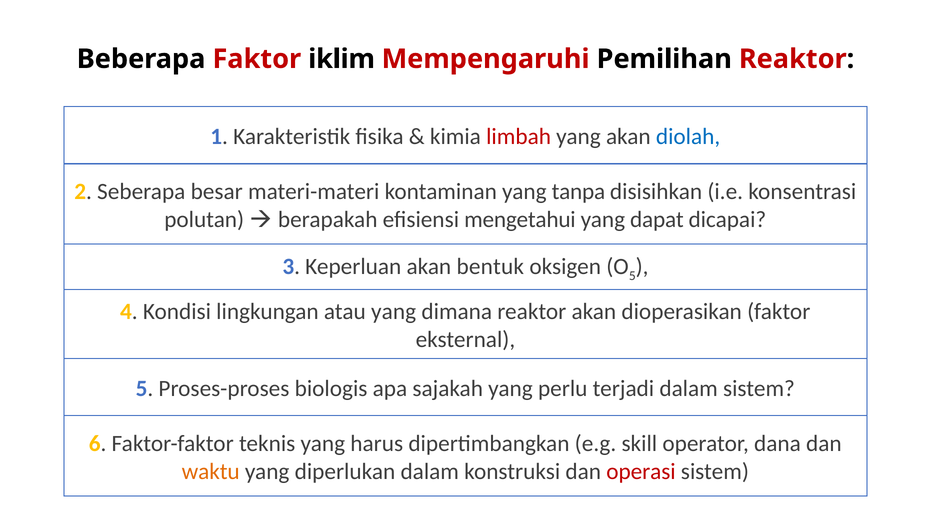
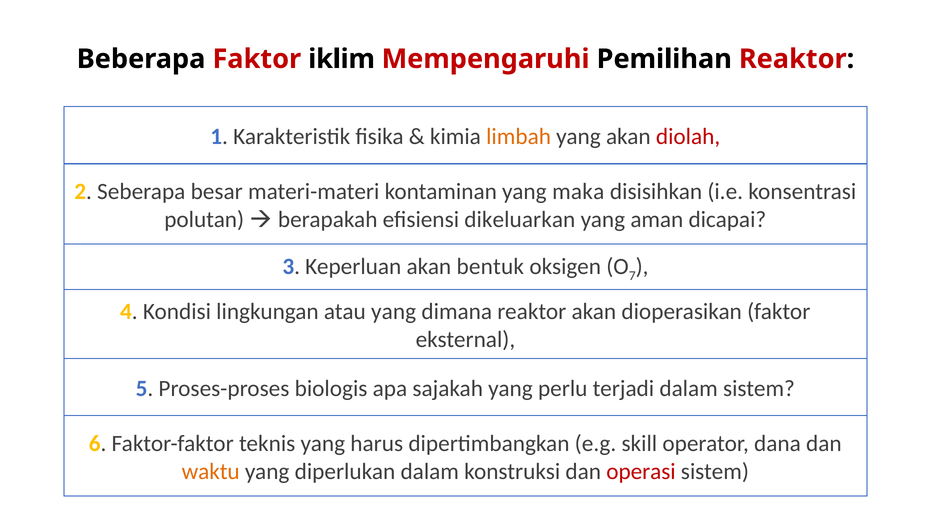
limbah colour: red -> orange
diolah colour: blue -> red
tanpa: tanpa -> maka
mengetahui: mengetahui -> dikeluarkan
dapat: dapat -> aman
5 at (632, 275): 5 -> 7
